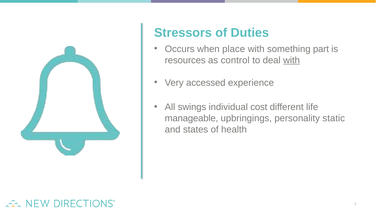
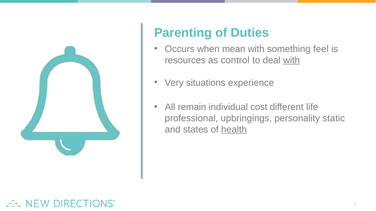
Stressors: Stressors -> Parenting
place: place -> mean
part: part -> feel
accessed: accessed -> situations
swings: swings -> remain
manageable: manageable -> professional
health underline: none -> present
